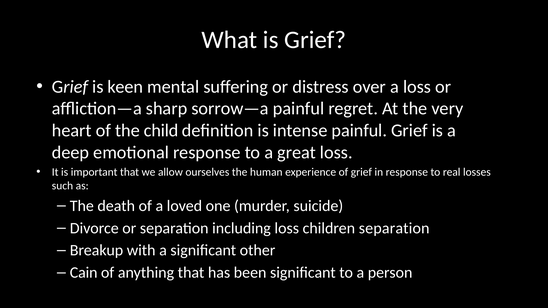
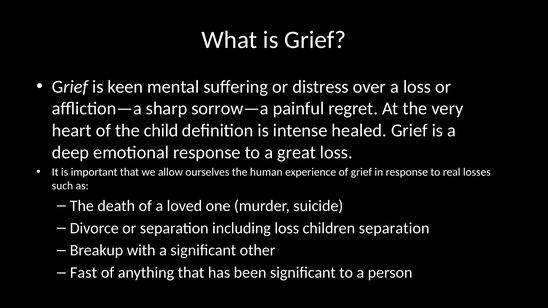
intense painful: painful -> healed
Cain: Cain -> Fast
